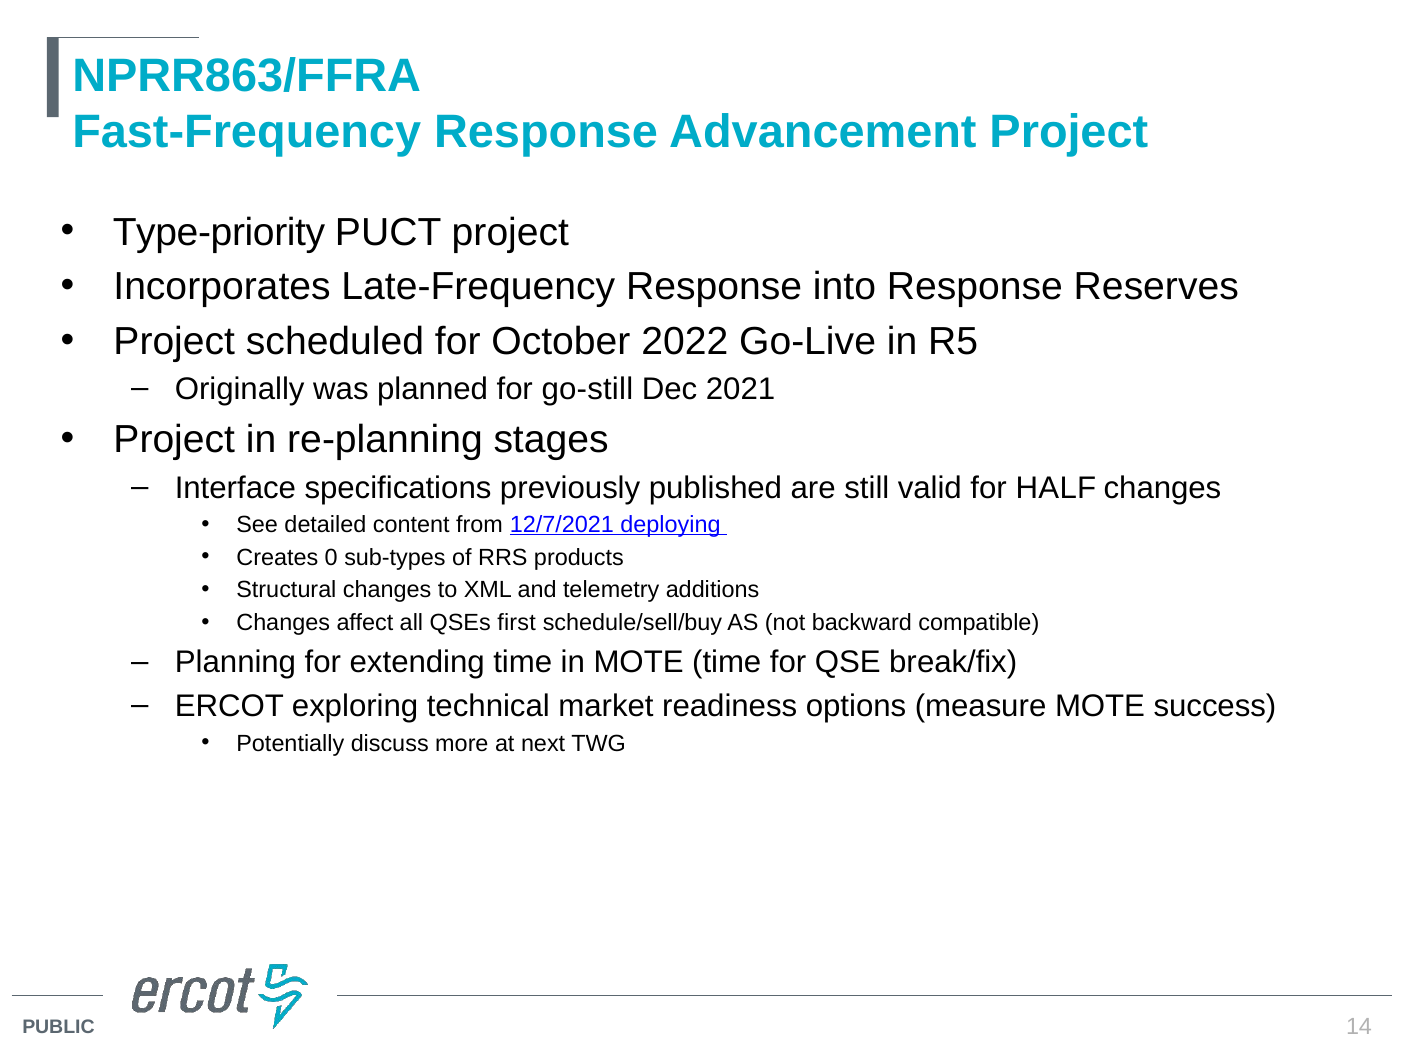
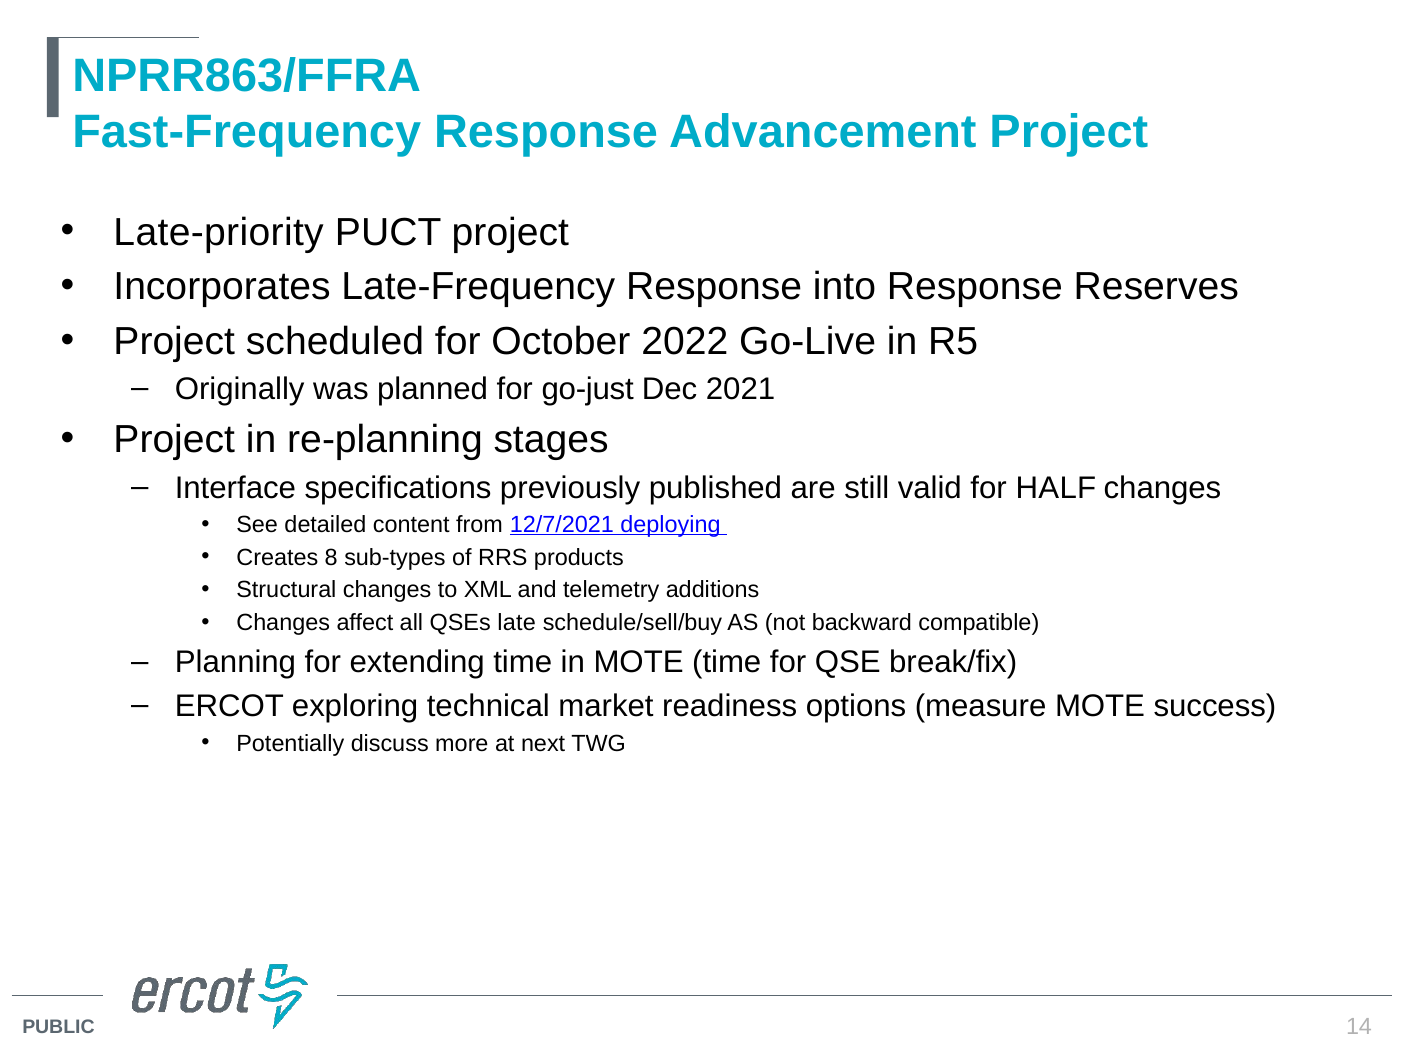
Type-priority: Type-priority -> Late-priority
go-still: go-still -> go-just
0: 0 -> 8
first: first -> late
